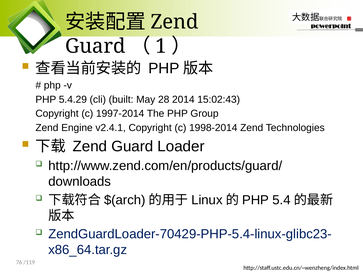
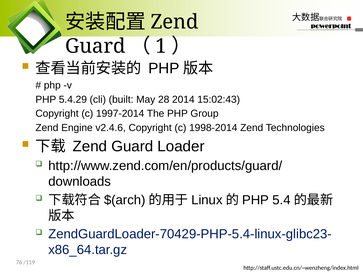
v2.4.1: v2.4.1 -> v2.4.6
